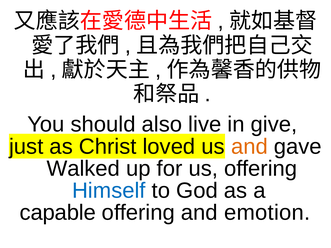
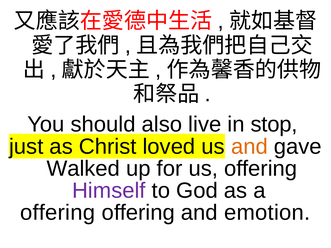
give: give -> stop
Himself colour: blue -> purple
capable at (58, 213): capable -> offering
